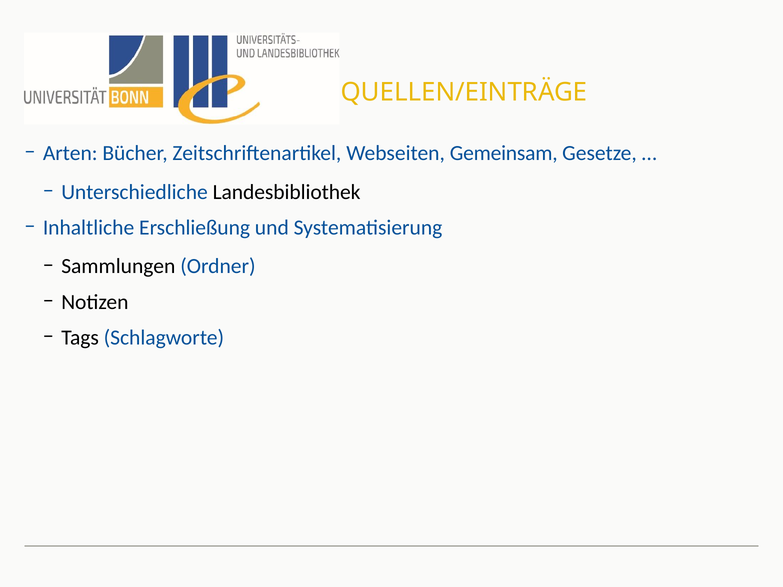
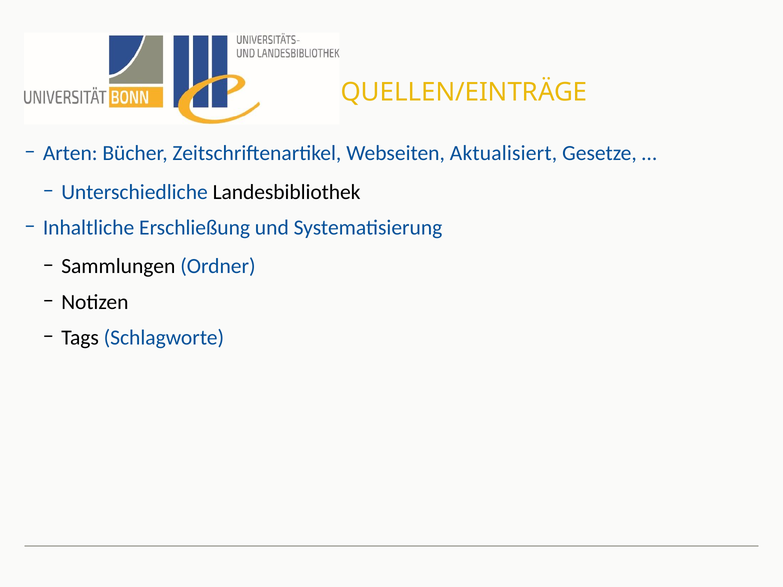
Gemeinsam: Gemeinsam -> Aktualisiert
